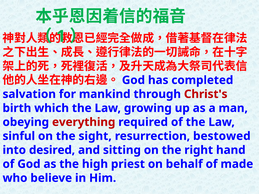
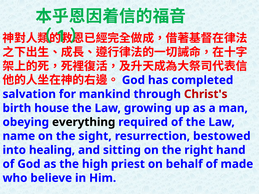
which: which -> house
everything colour: red -> black
sinful: sinful -> name
desired: desired -> healing
